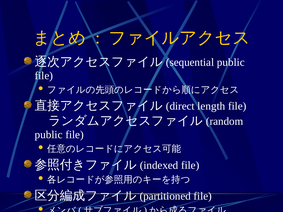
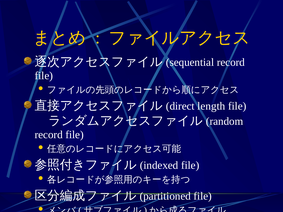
public at (231, 62): public -> record
public at (49, 135): public -> record
